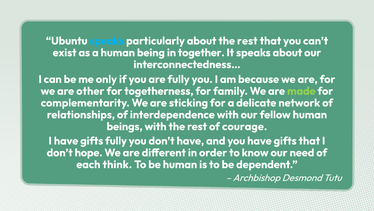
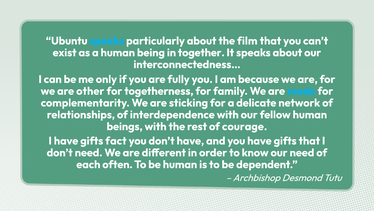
about the rest: rest -> film
made colour: light green -> light blue
gifts fully: fully -> fact
don’t hope: hope -> need
think: think -> often
